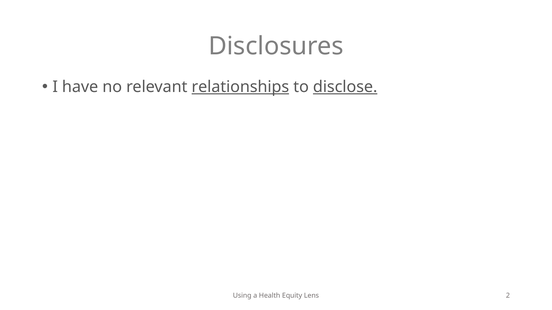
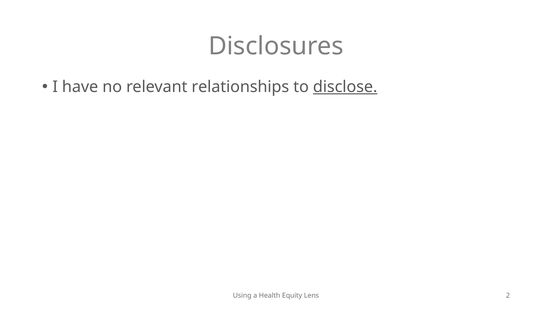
relationships underline: present -> none
